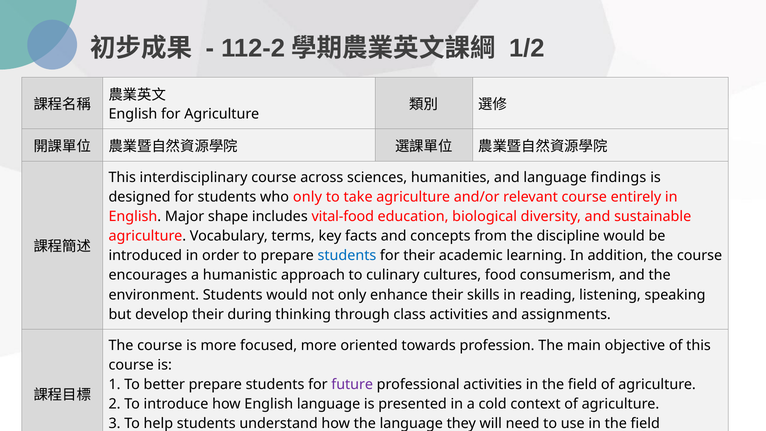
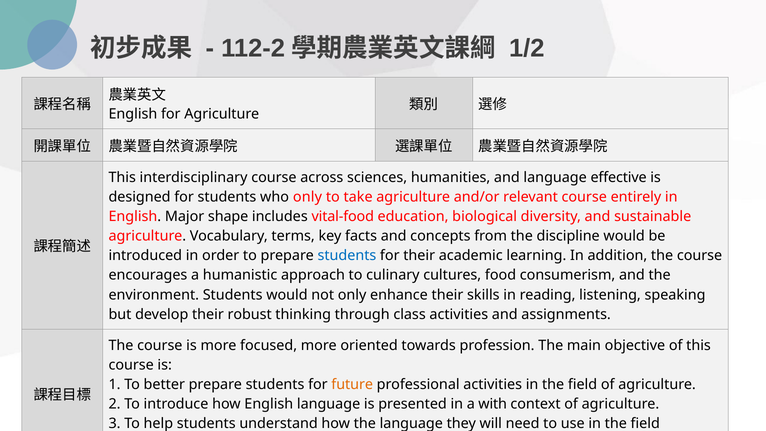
findings: findings -> effective
during: during -> robust
future colour: purple -> orange
cold: cold -> with
